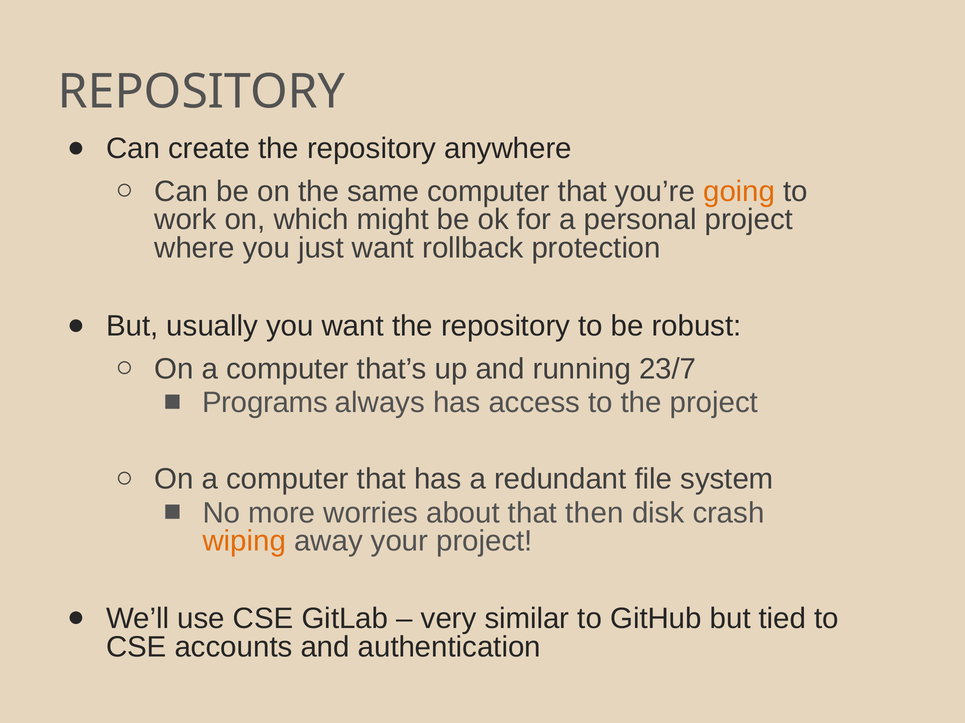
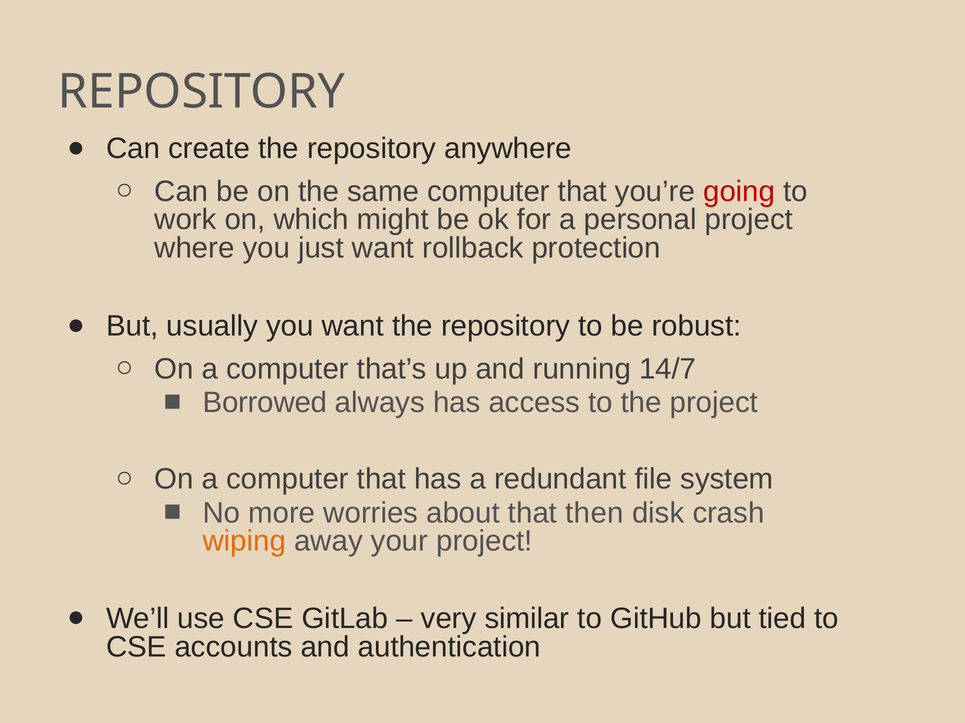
going colour: orange -> red
23/7: 23/7 -> 14/7
Programs: Programs -> Borrowed
